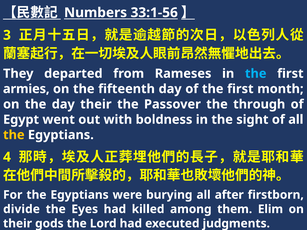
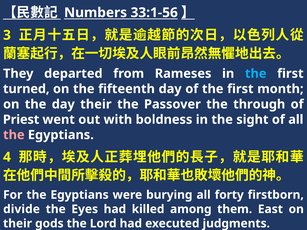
armies: armies -> turned
Egypt: Egypt -> Priest
the at (14, 135) colour: yellow -> pink
after: after -> forty
Elim: Elim -> East
